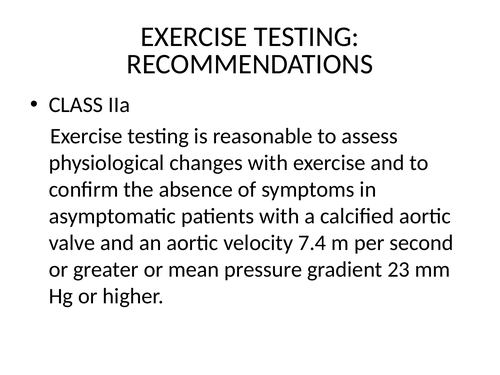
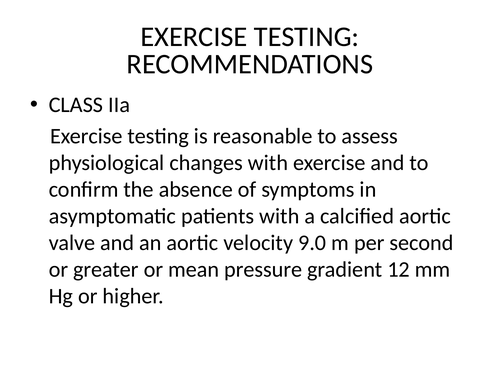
7.4: 7.4 -> 9.0
23: 23 -> 12
